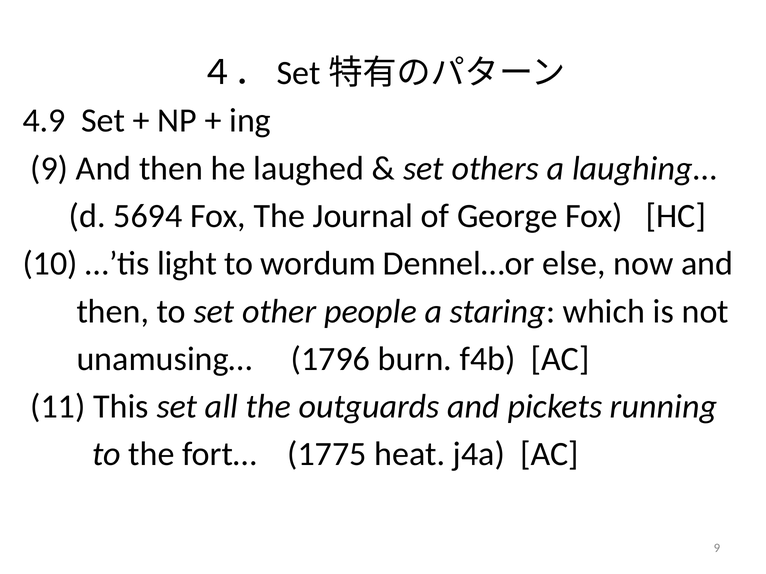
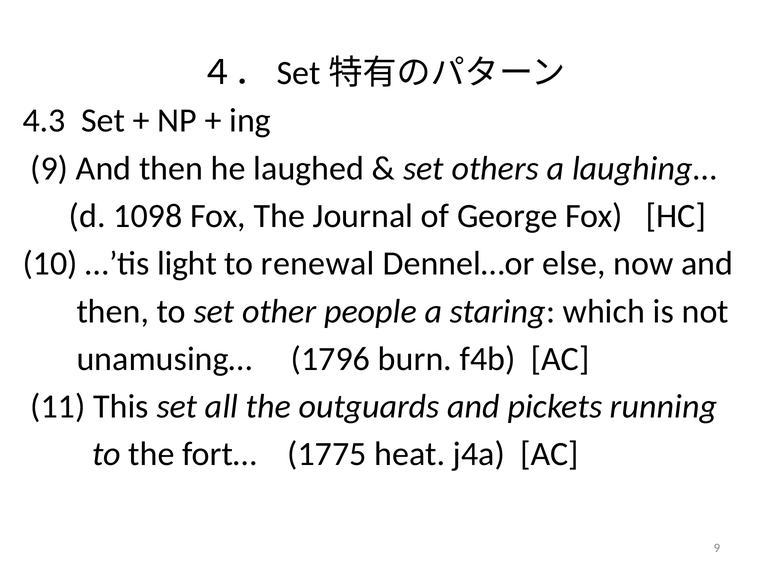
4.9: 4.9 -> 4.3
5694: 5694 -> 1098
wordum: wordum -> renewal
